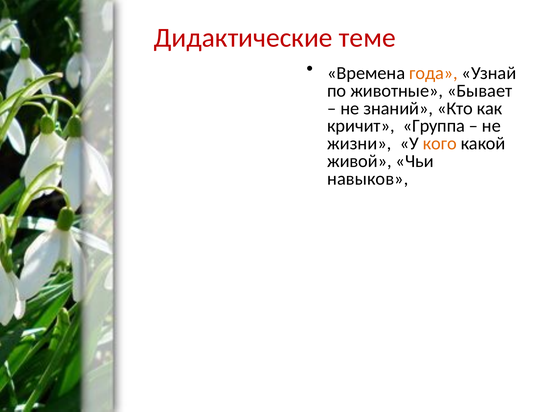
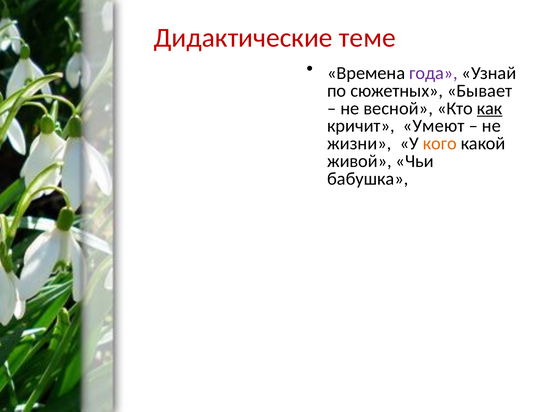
года colour: orange -> purple
животные: животные -> сюжетных
знаний: знаний -> весной
как underline: none -> present
Группа: Группа -> Умеют
навыков: навыков -> бабушка
